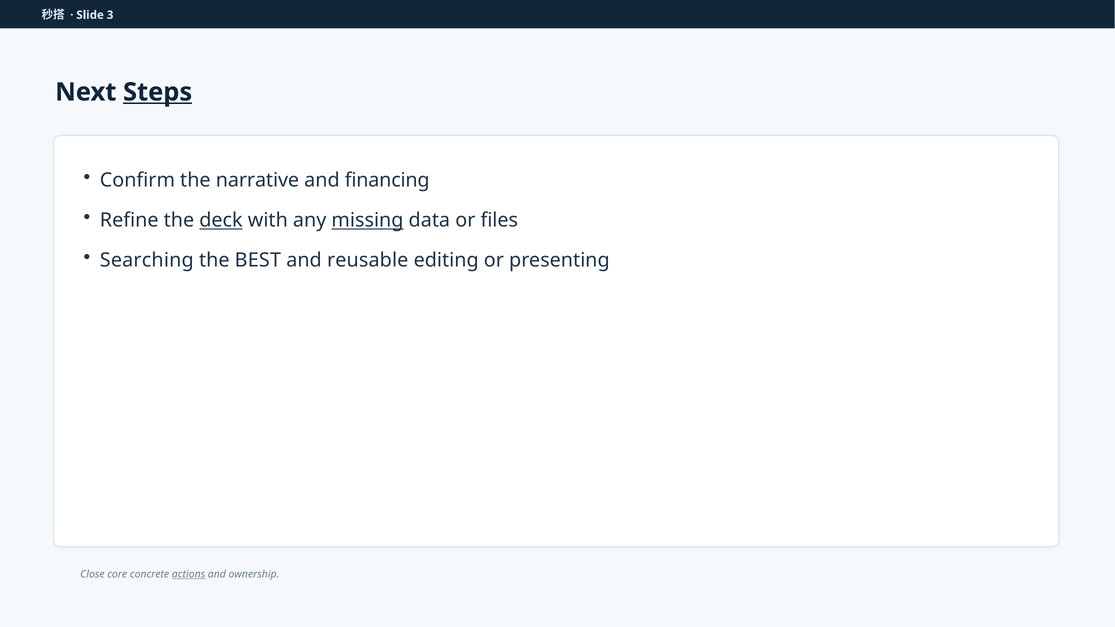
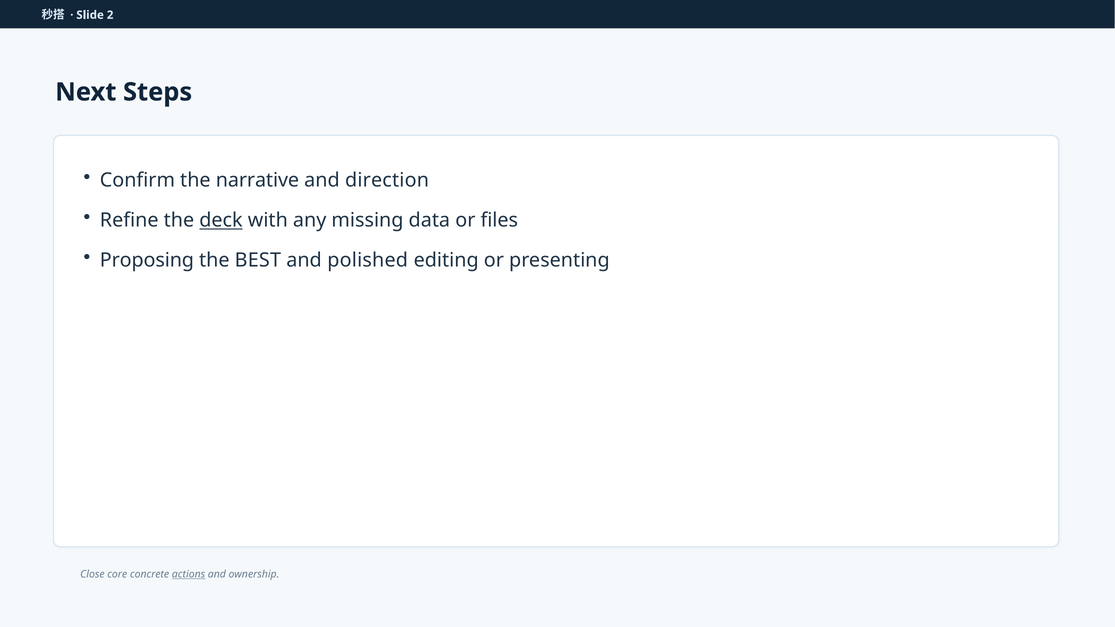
3: 3 -> 2
Steps underline: present -> none
financing: financing -> direction
missing underline: present -> none
Searching: Searching -> Proposing
reusable: reusable -> polished
